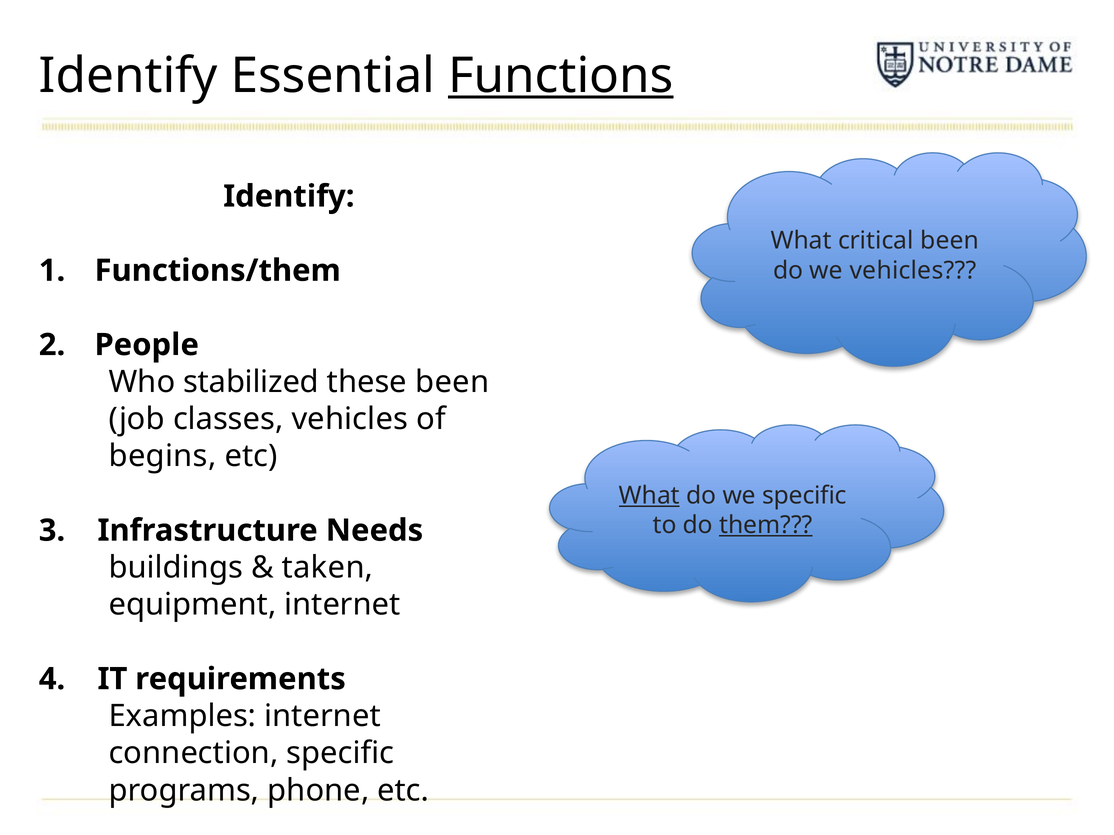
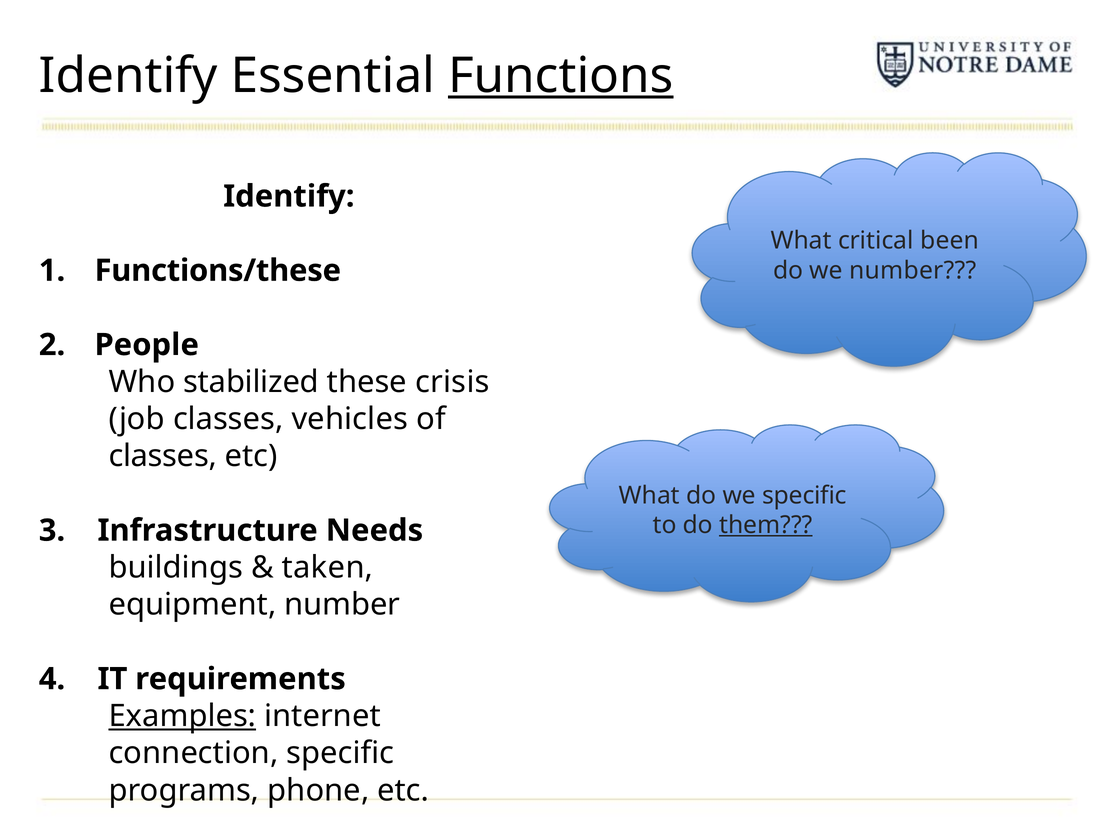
we vehicles: vehicles -> number
Functions/them: Functions/them -> Functions/these
these been: been -> crisis
begins at (162, 457): begins -> classes
What at (649, 496) underline: present -> none
equipment internet: internet -> number
Examples underline: none -> present
